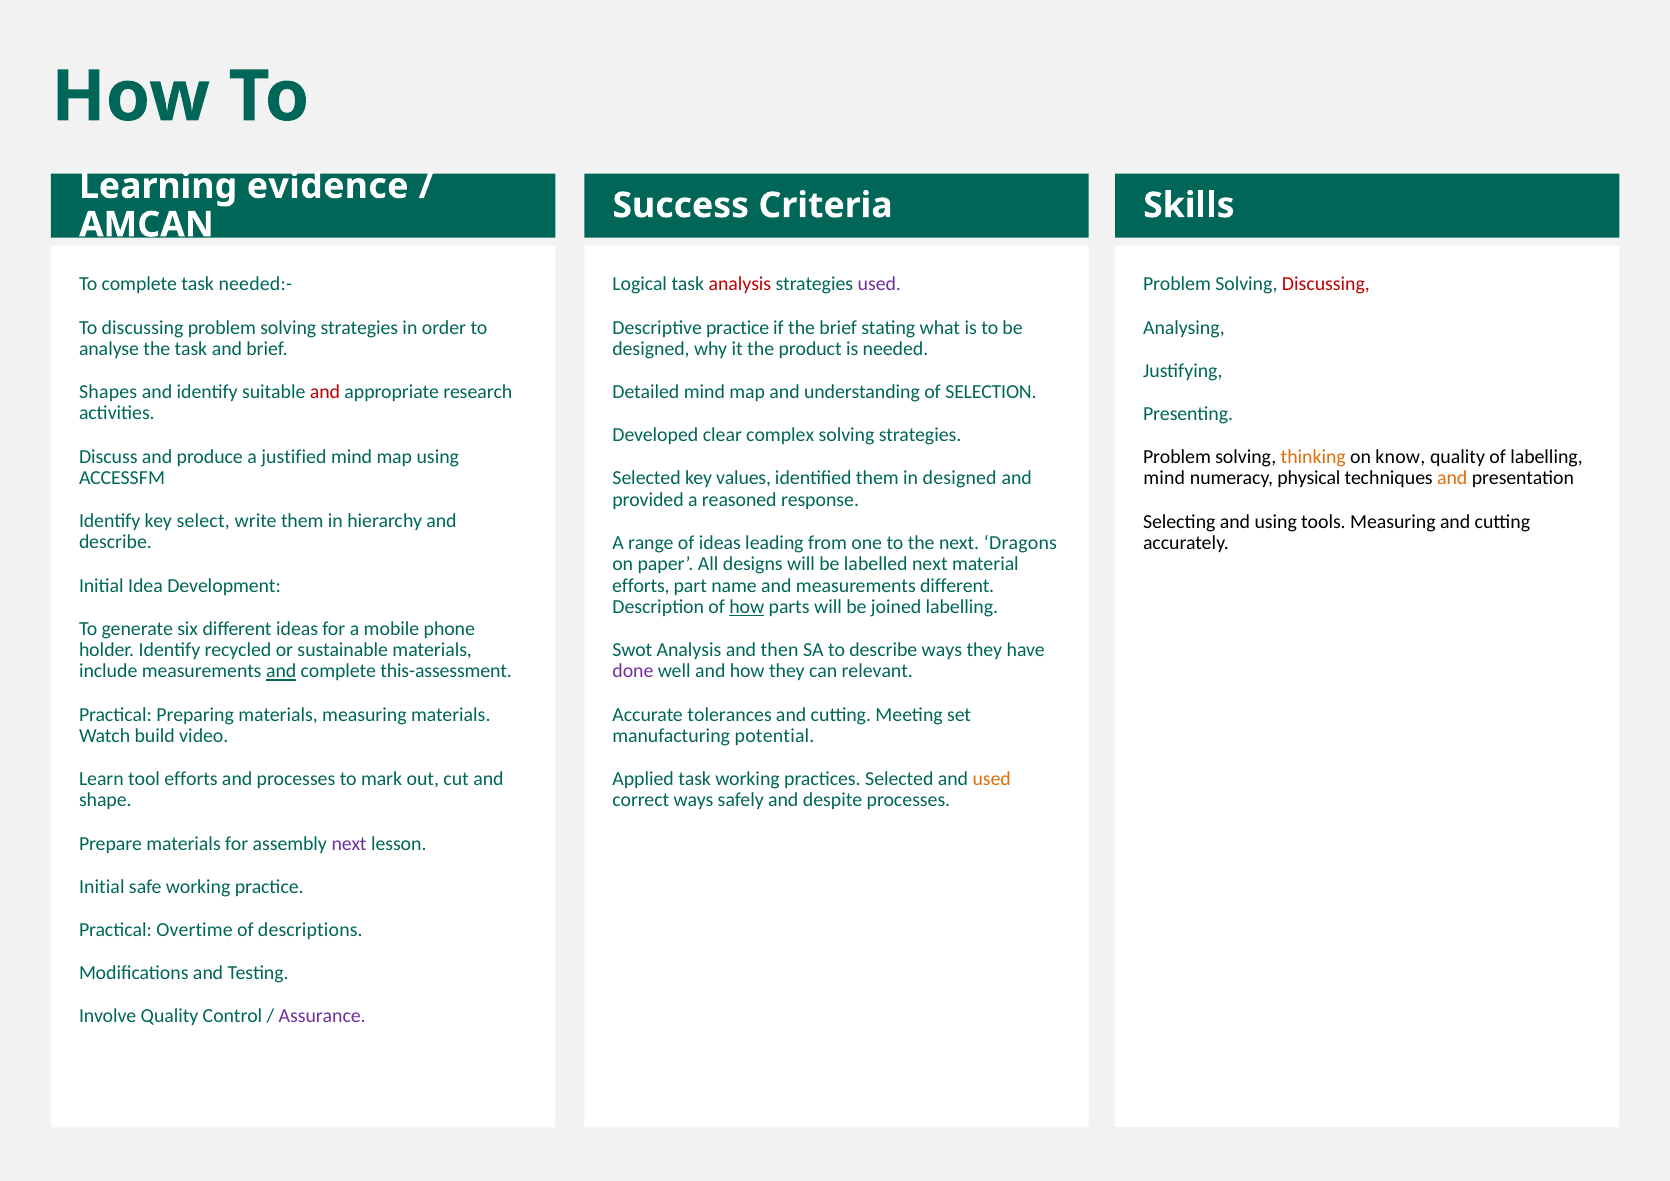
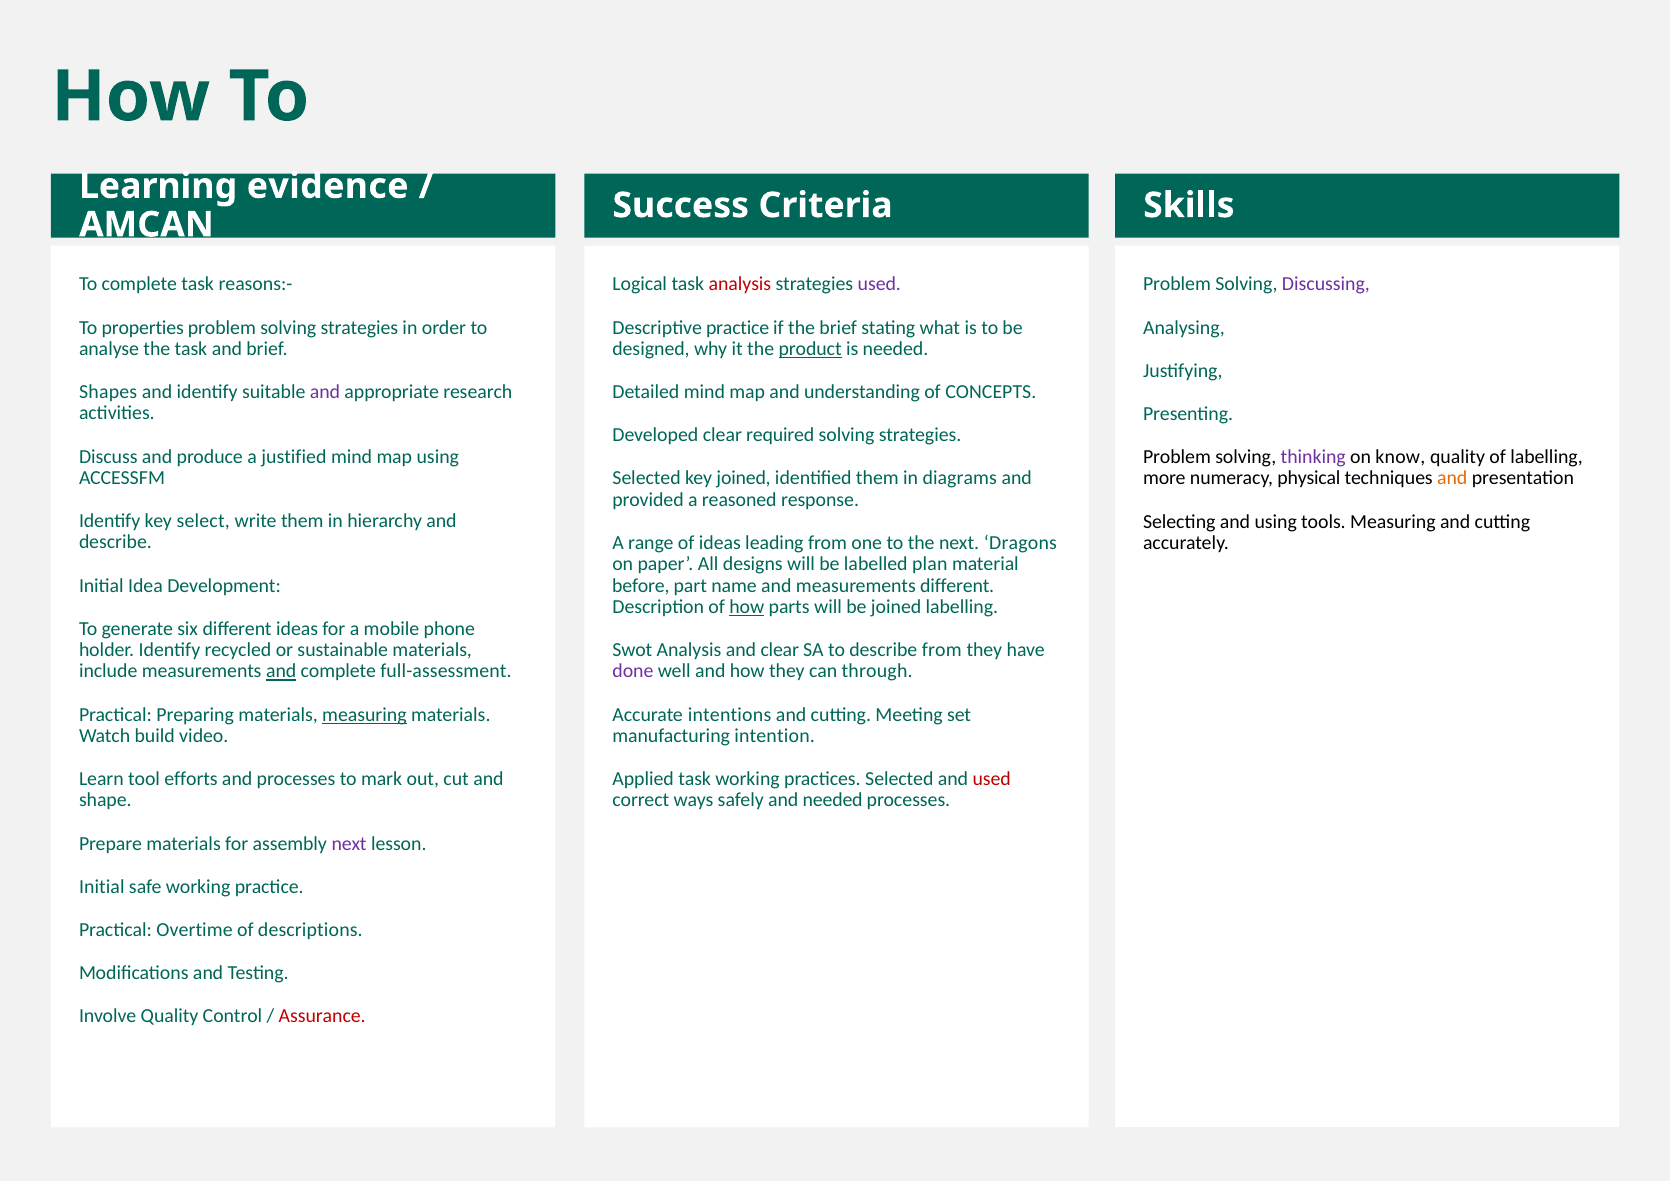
needed:-: needed:- -> reasons:-
Discussing at (1326, 284) colour: red -> purple
To discussing: discussing -> properties
product underline: none -> present
and at (325, 392) colour: red -> purple
SELECTION: SELECTION -> CONCEPTS
complex: complex -> required
thinking colour: orange -> purple
key values: values -> joined
in designed: designed -> diagrams
mind at (1164, 478): mind -> more
labelled next: next -> plan
efforts at (641, 585): efforts -> before
and then: then -> clear
describe ways: ways -> from
this-assessment: this-assessment -> full-assessment
relevant: relevant -> through
measuring at (364, 714) underline: none -> present
tolerances: tolerances -> intentions
potential: potential -> intention
used at (992, 779) colour: orange -> red
and despite: despite -> needed
Assurance colour: purple -> red
